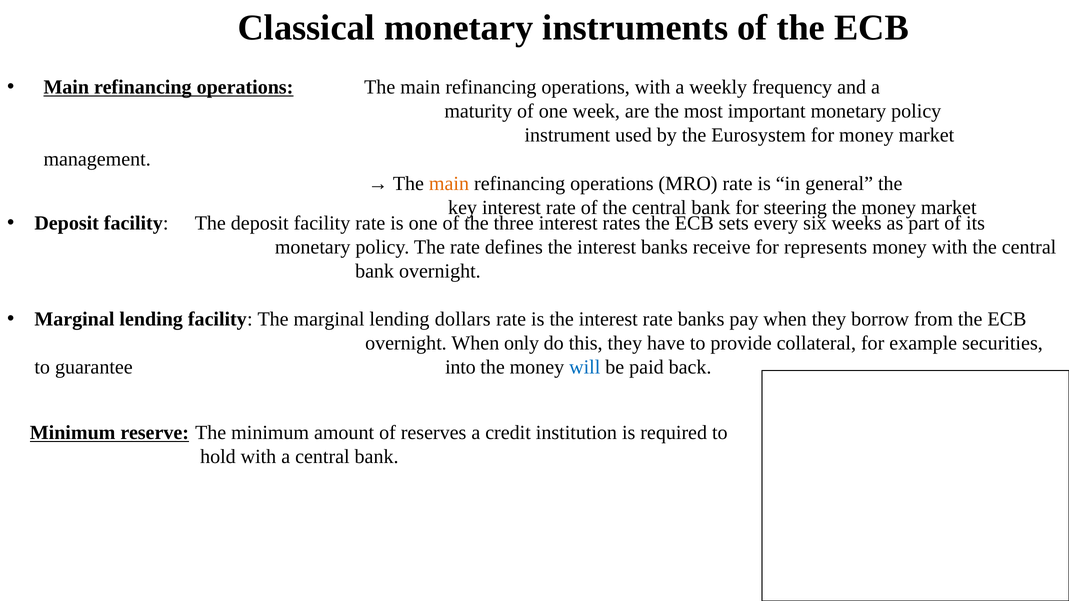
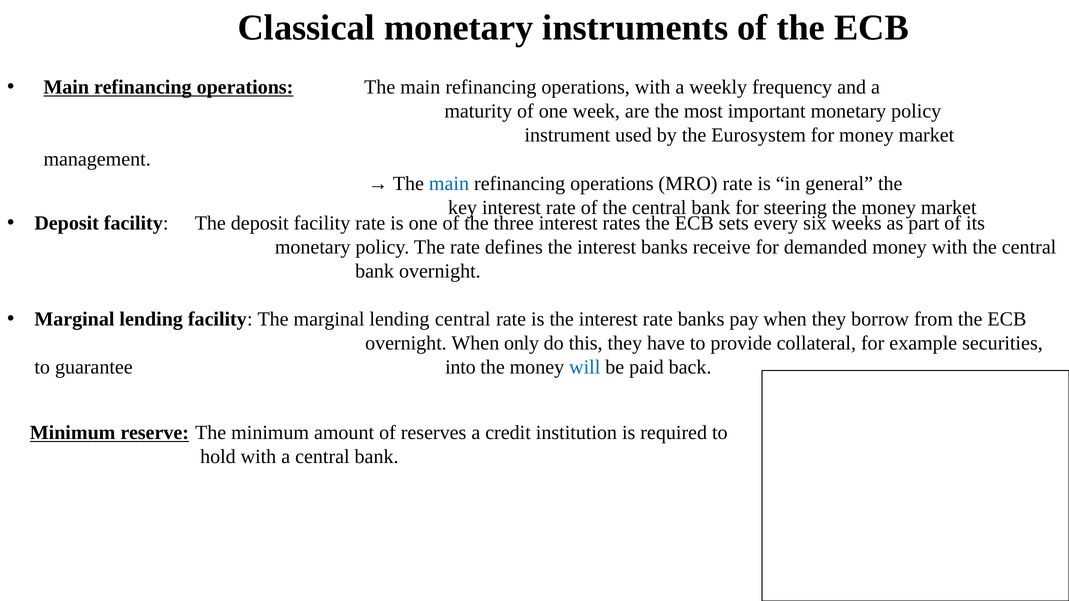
main at (449, 183) colour: orange -> blue
represents: represents -> demanded
lending dollars: dollars -> central
